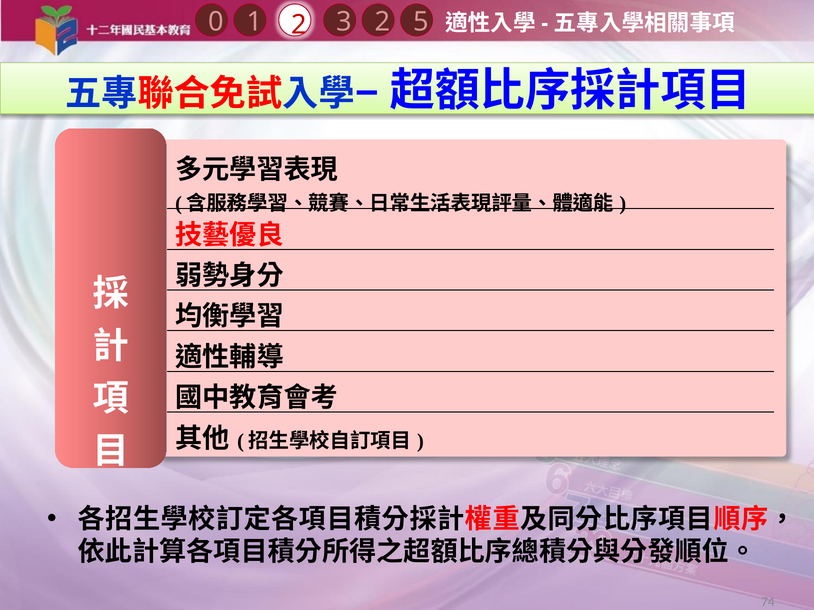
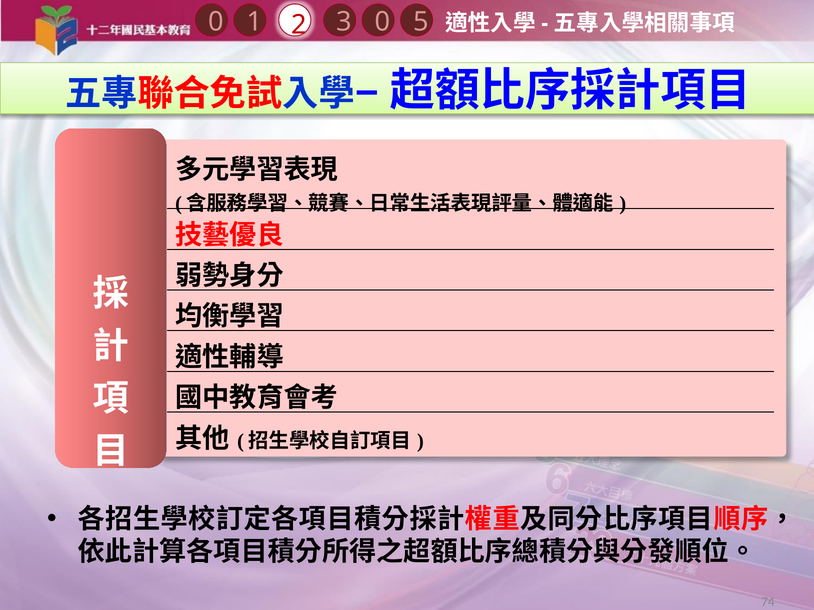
1 2: 2 -> 0
